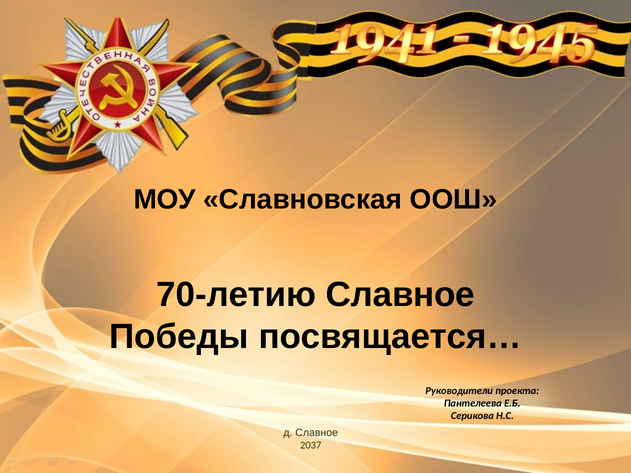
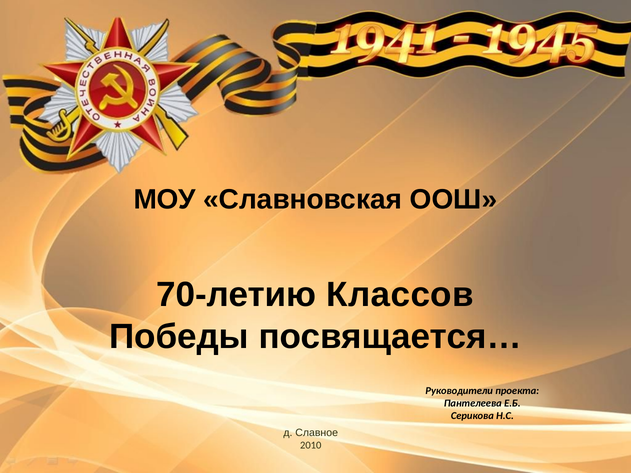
70-летию Славное: Славное -> Классов
2037: 2037 -> 2010
